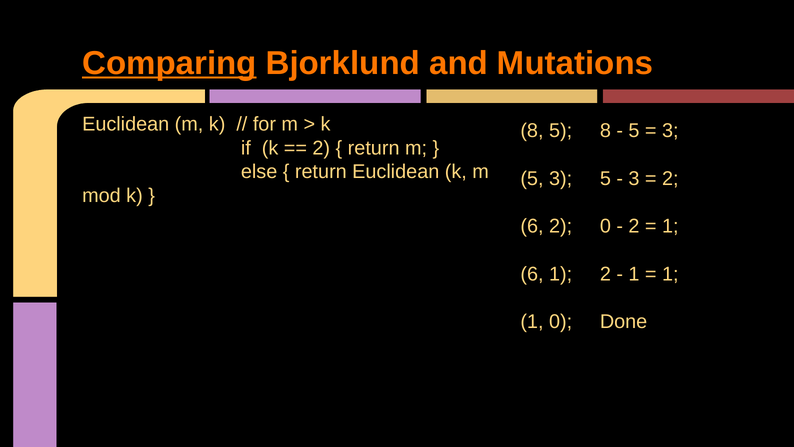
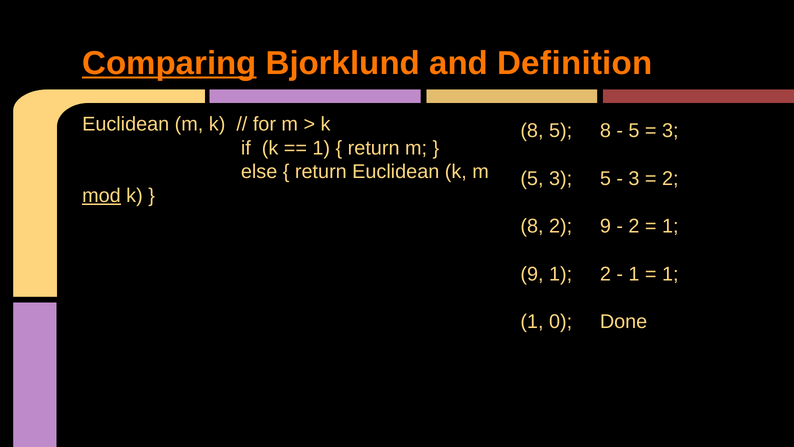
Mutations: Mutations -> Definition
2 at (321, 148): 2 -> 1
mod underline: none -> present
6 at (532, 226): 6 -> 8
2 0: 0 -> 9
6 at (532, 274): 6 -> 9
